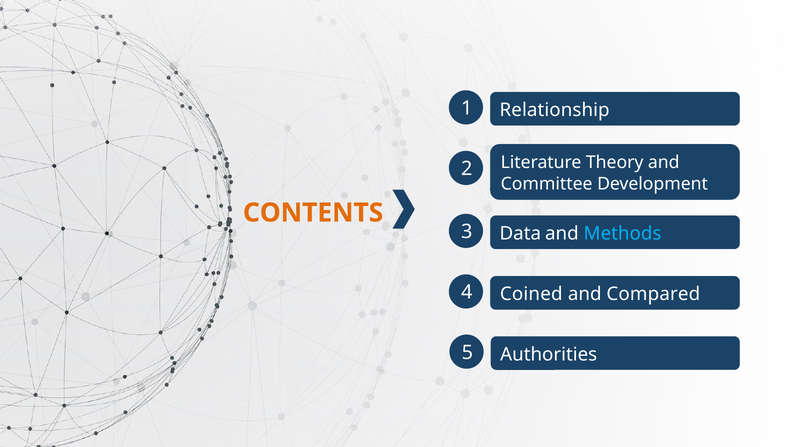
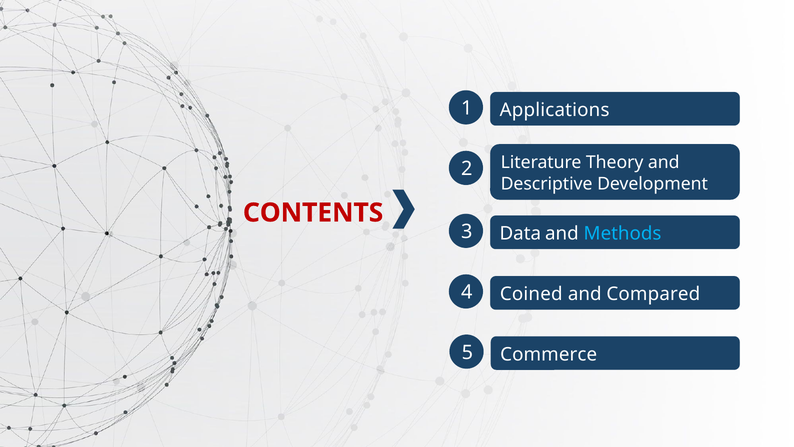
Relationship: Relationship -> Applications
Committee: Committee -> Descriptive
CONTENTS colour: orange -> red
Authorities: Authorities -> Commerce
